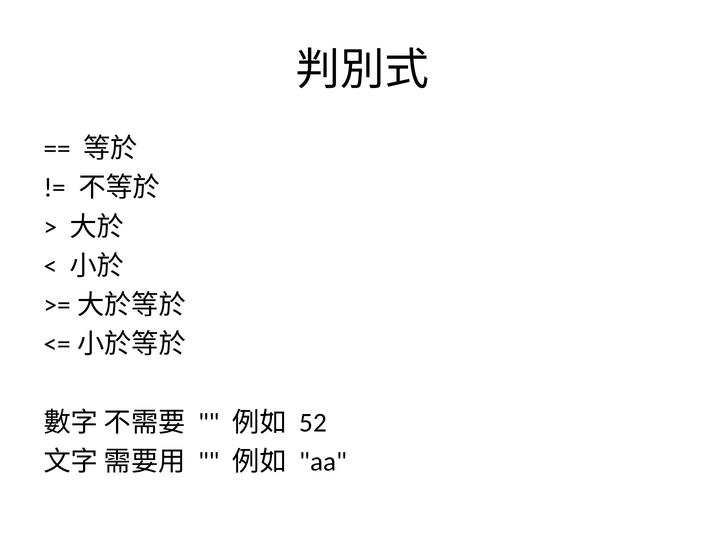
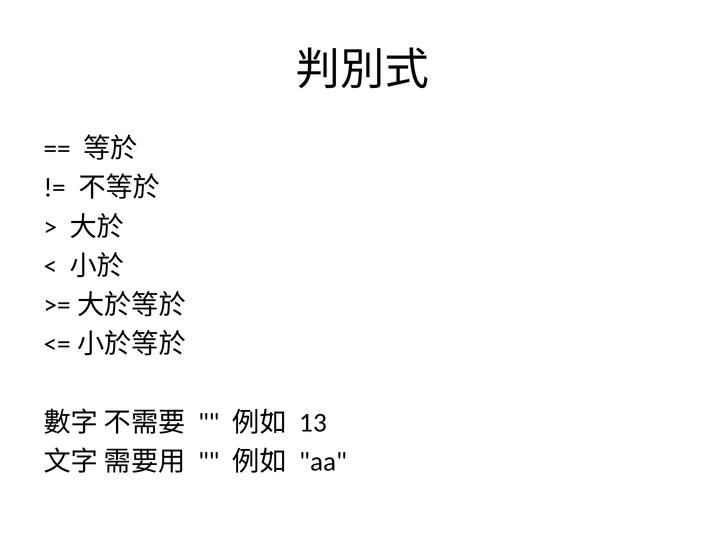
52: 52 -> 13
